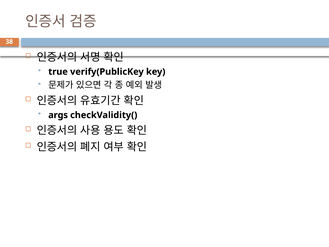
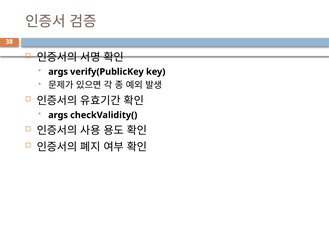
true at (58, 72): true -> args
